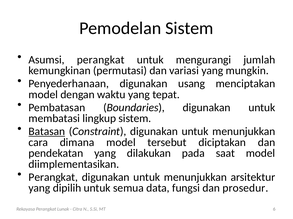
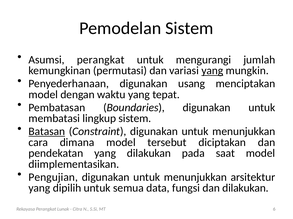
yang at (212, 71) underline: none -> present
Perangkat at (53, 178): Perangkat -> Pengujian
dan prosedur: prosedur -> dilakukan
